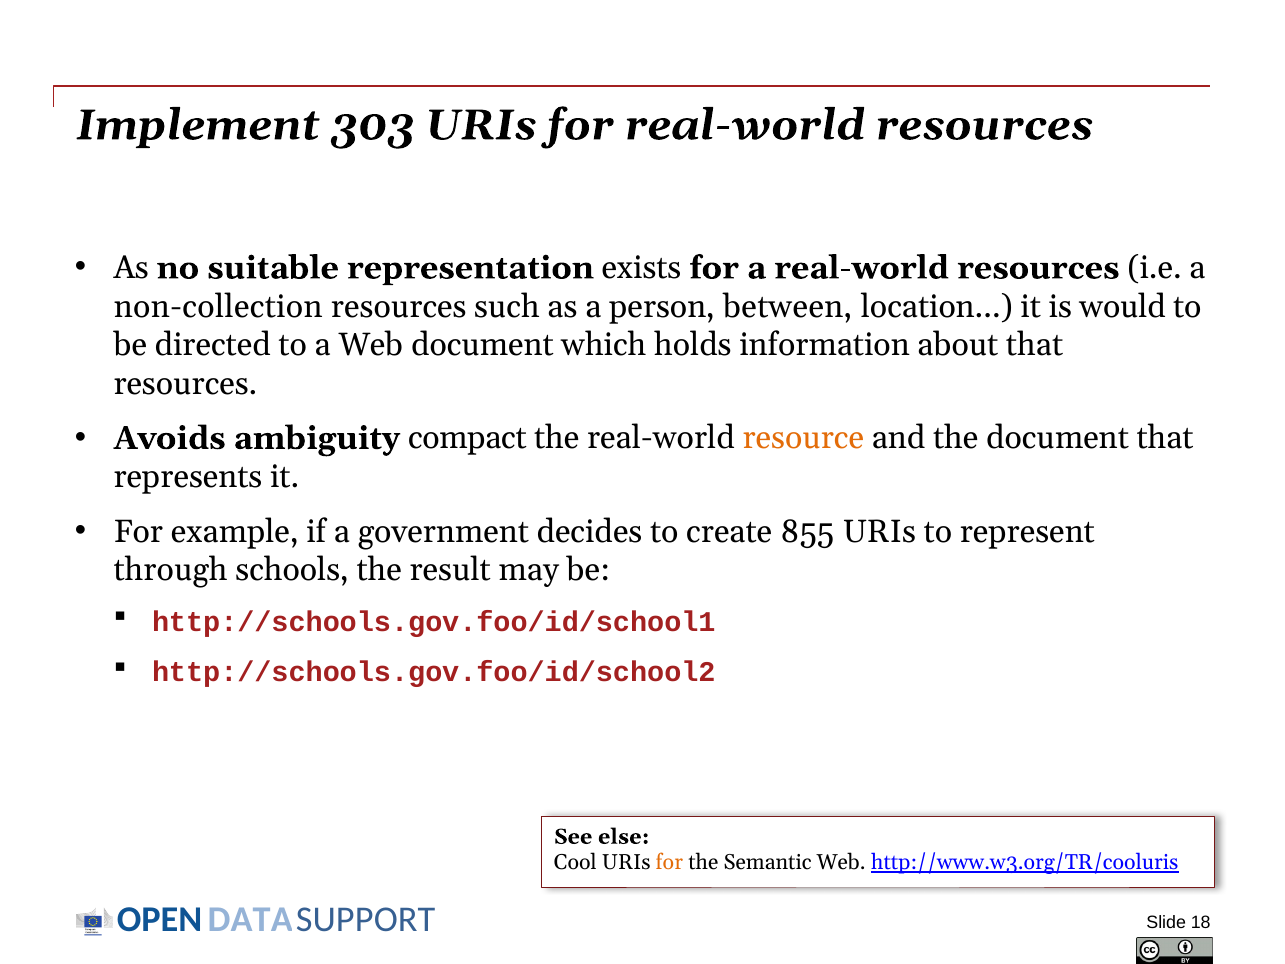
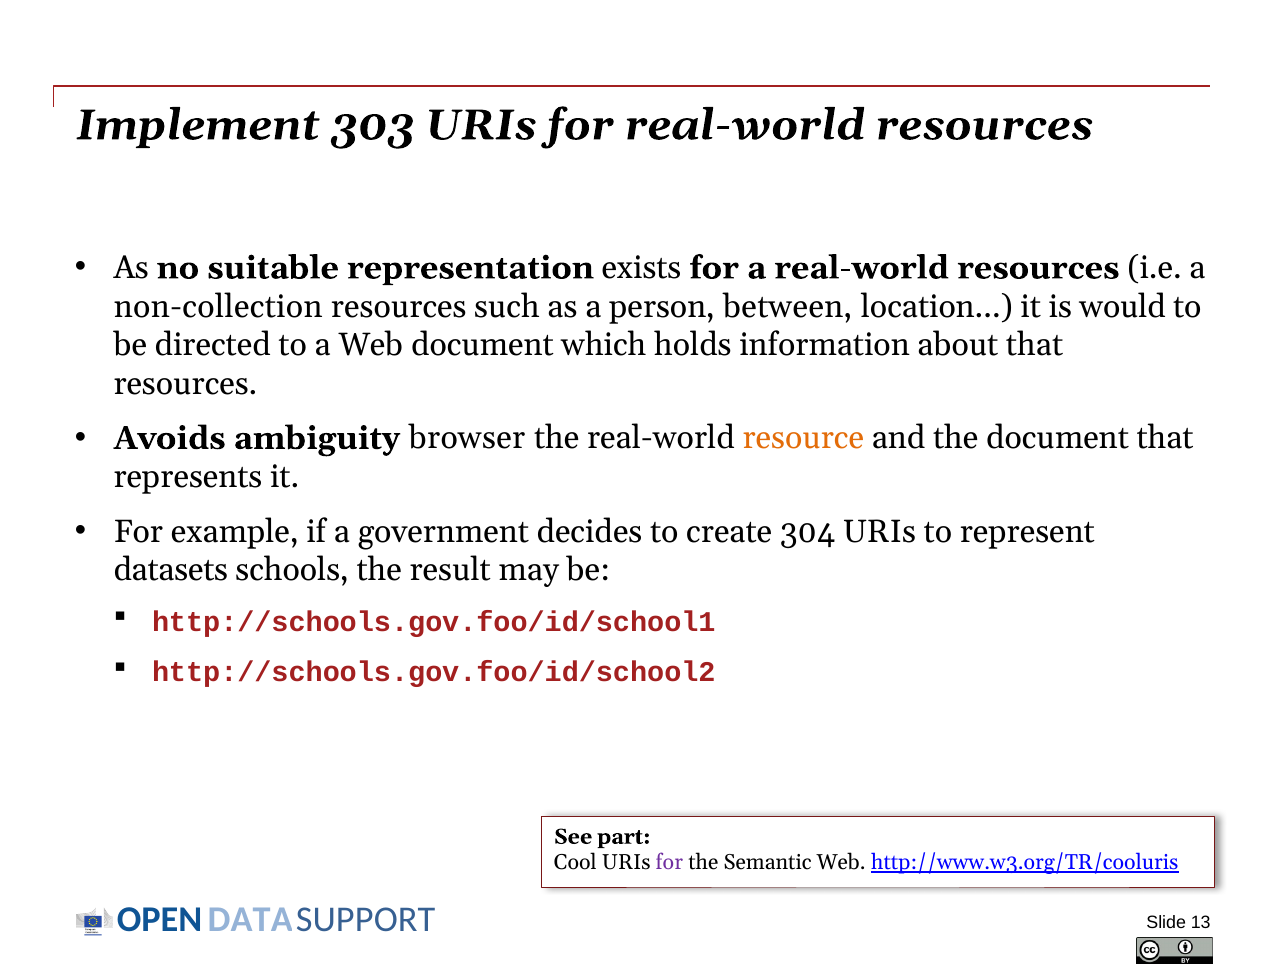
compact: compact -> browser
855: 855 -> 304
through: through -> datasets
else: else -> part
for at (669, 862) colour: orange -> purple
18: 18 -> 13
